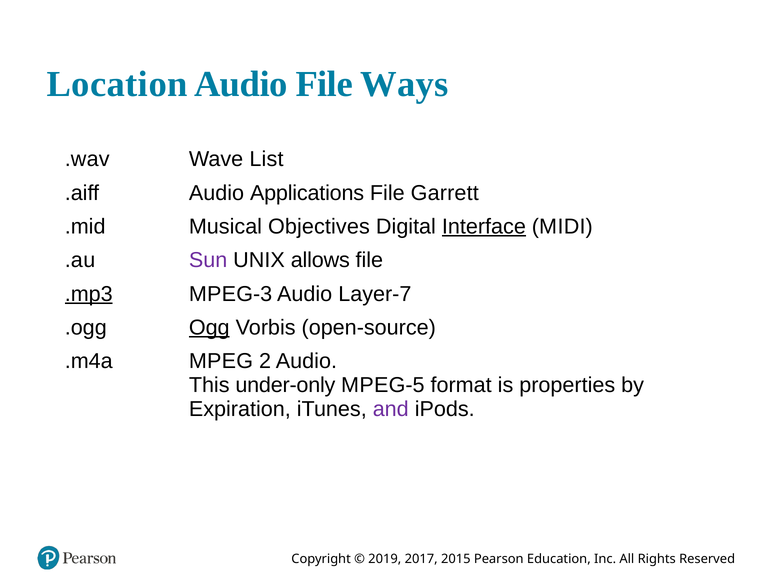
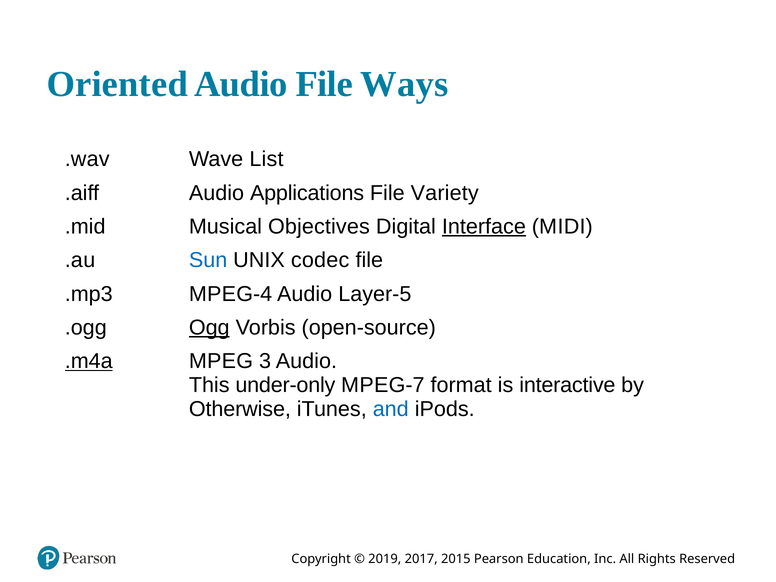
Location: Location -> Oriented
Garrett: Garrett -> Variety
Sun colour: purple -> blue
allows: allows -> codec
.mp3 underline: present -> none
G-3: G-3 -> G-4
Layer-7: Layer-7 -> Layer-5
.m4a underline: none -> present
2: 2 -> 3
G-5: G-5 -> G-7
properties: properties -> interactive
Expiration: Expiration -> Otherwise
and colour: purple -> blue
